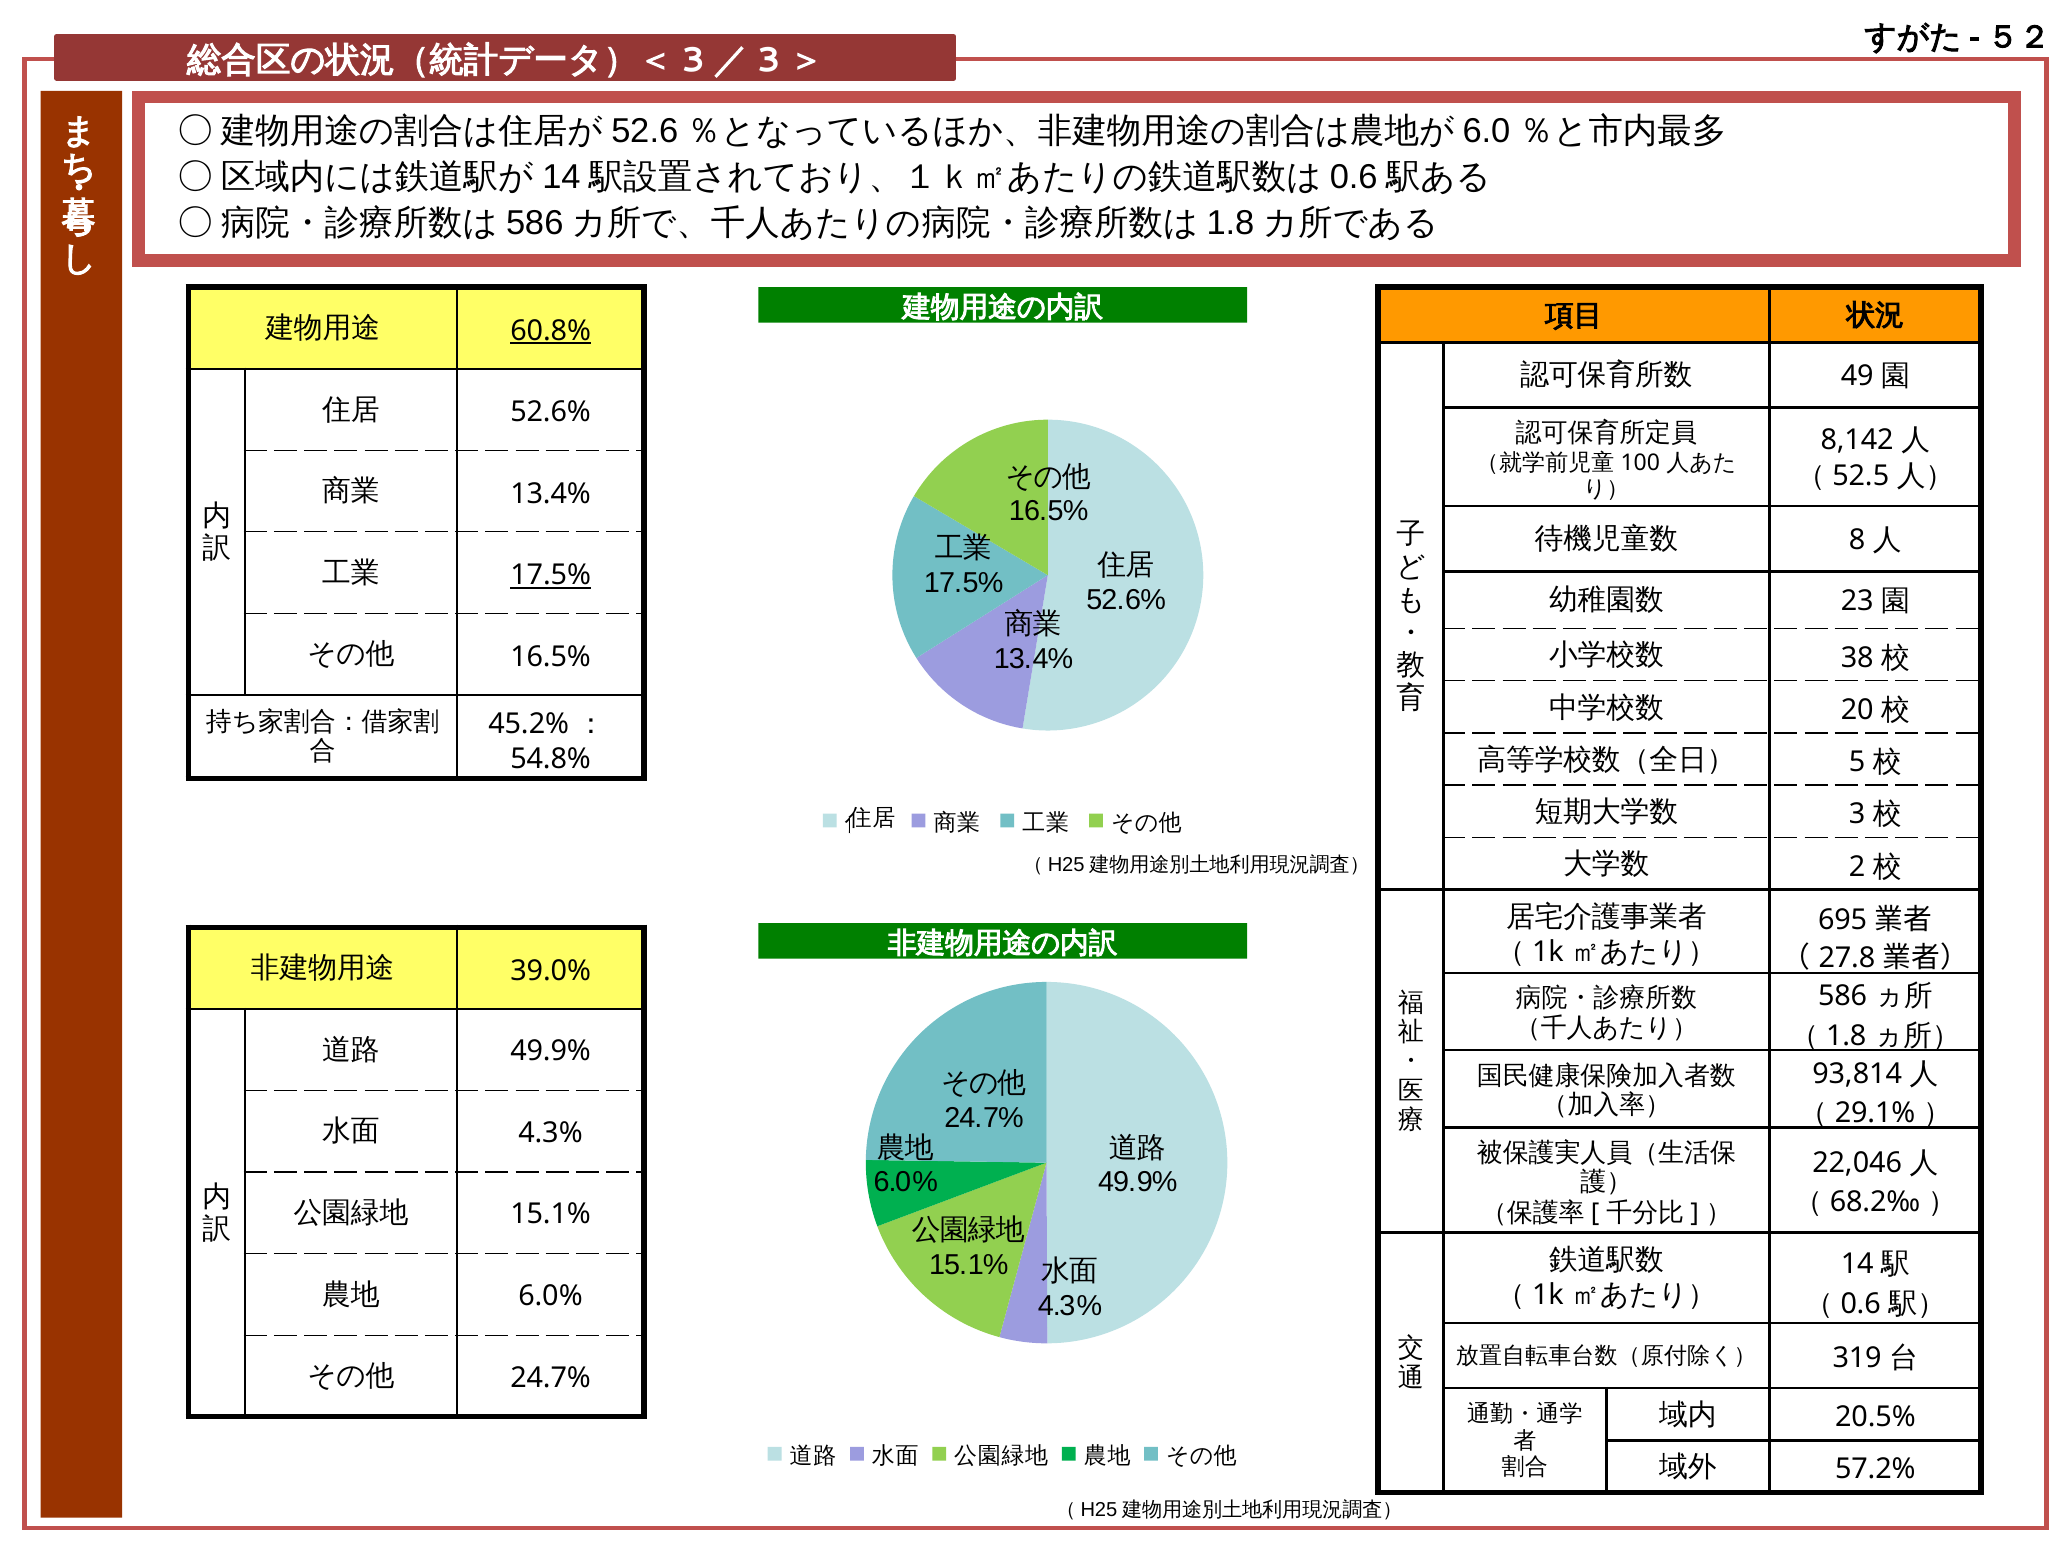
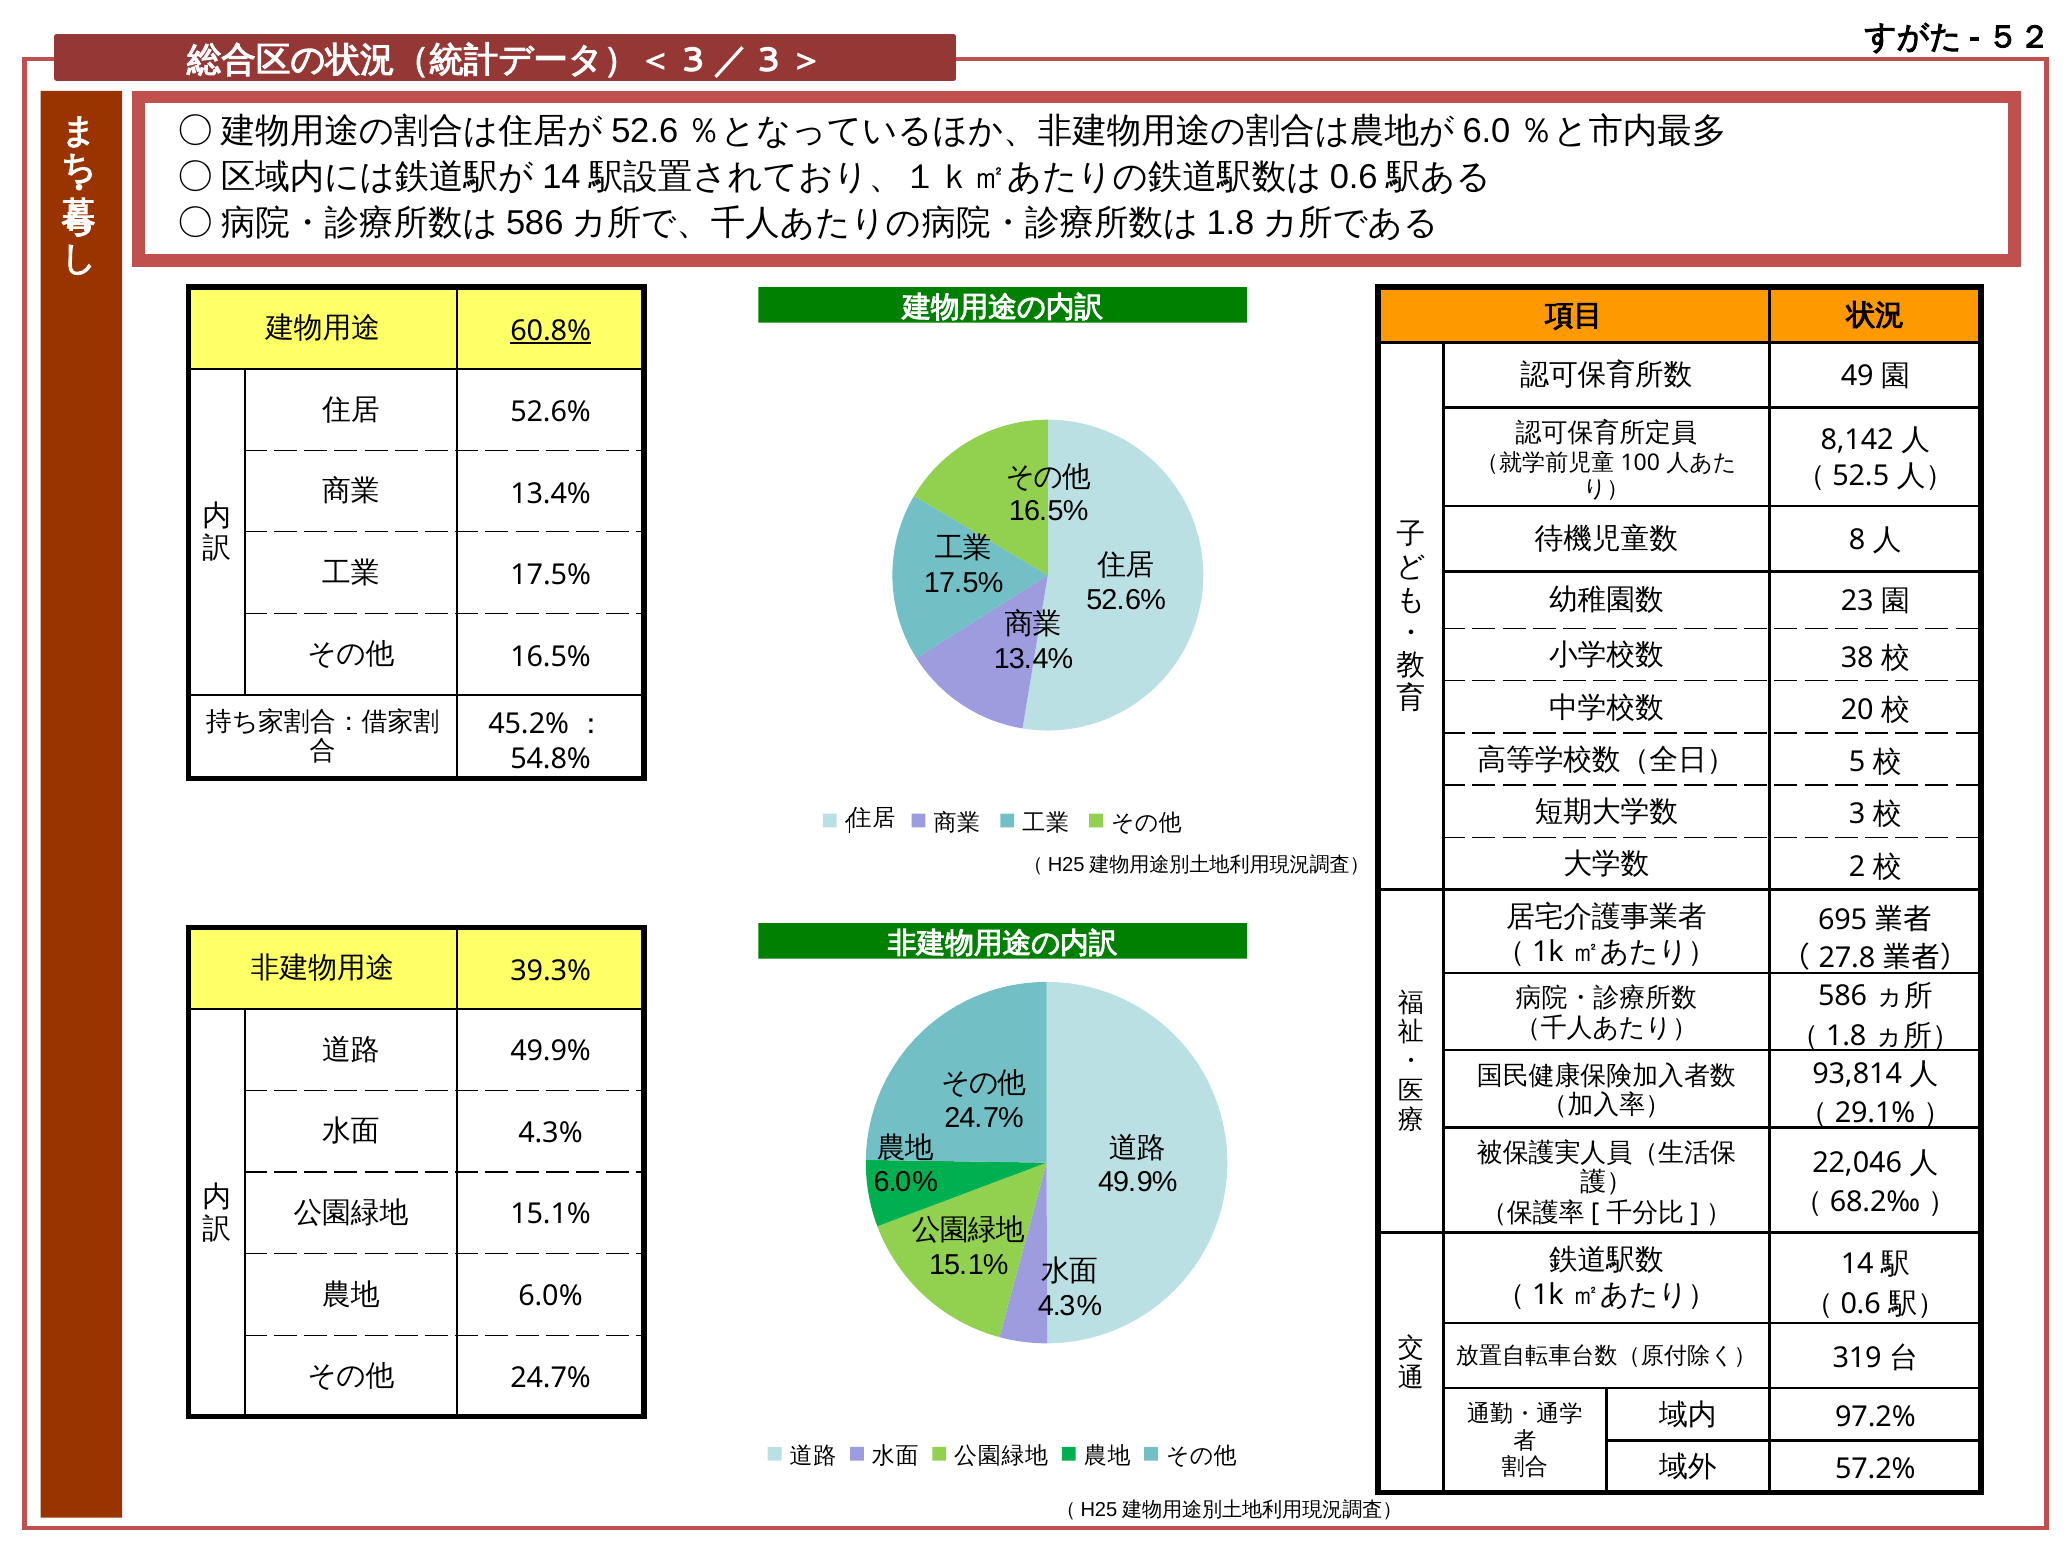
17.5% at (551, 575) underline: present -> none
39.0%: 39.0% -> 39.3%
20.5%: 20.5% -> 97.2%
